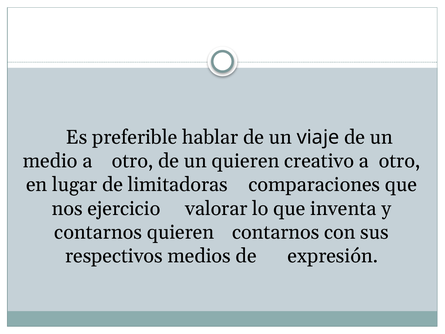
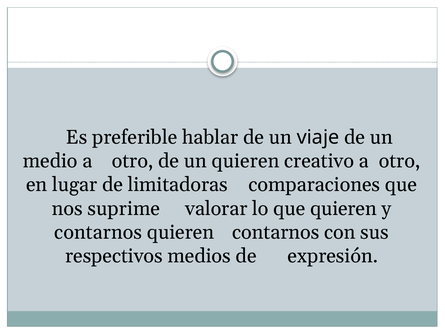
ejercicio: ejercicio -> suprime
que inventa: inventa -> quieren
